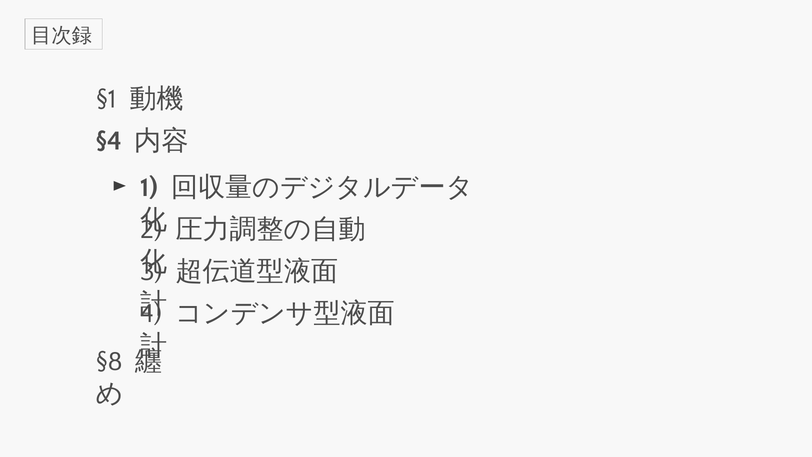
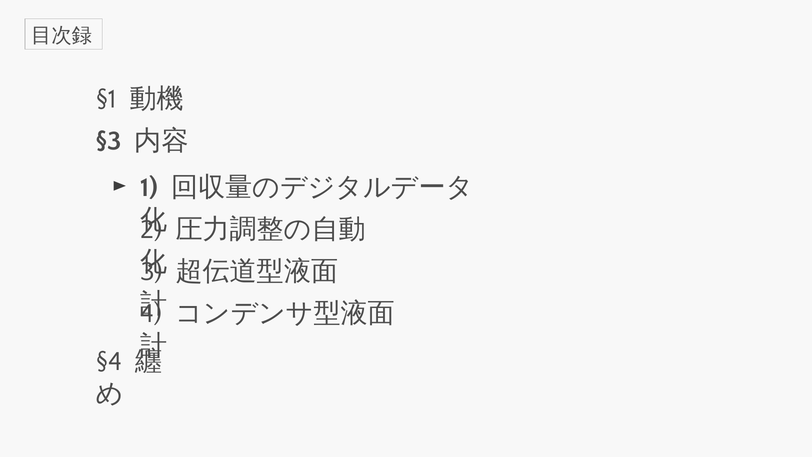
§4: §4 -> §3
§8: §8 -> §4
